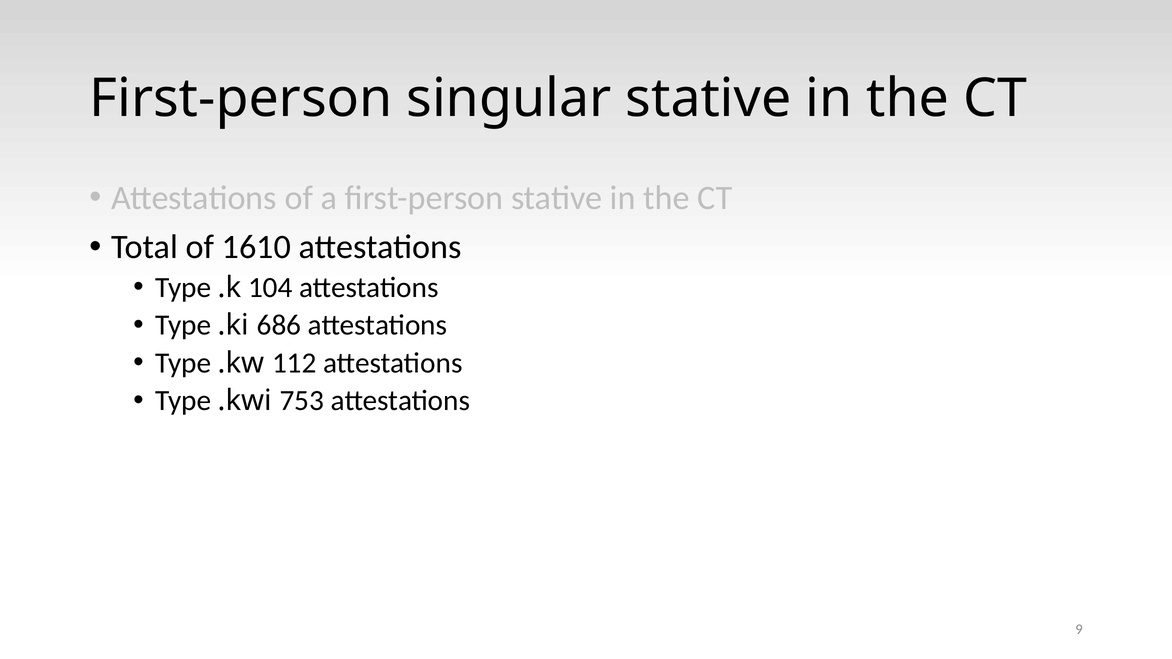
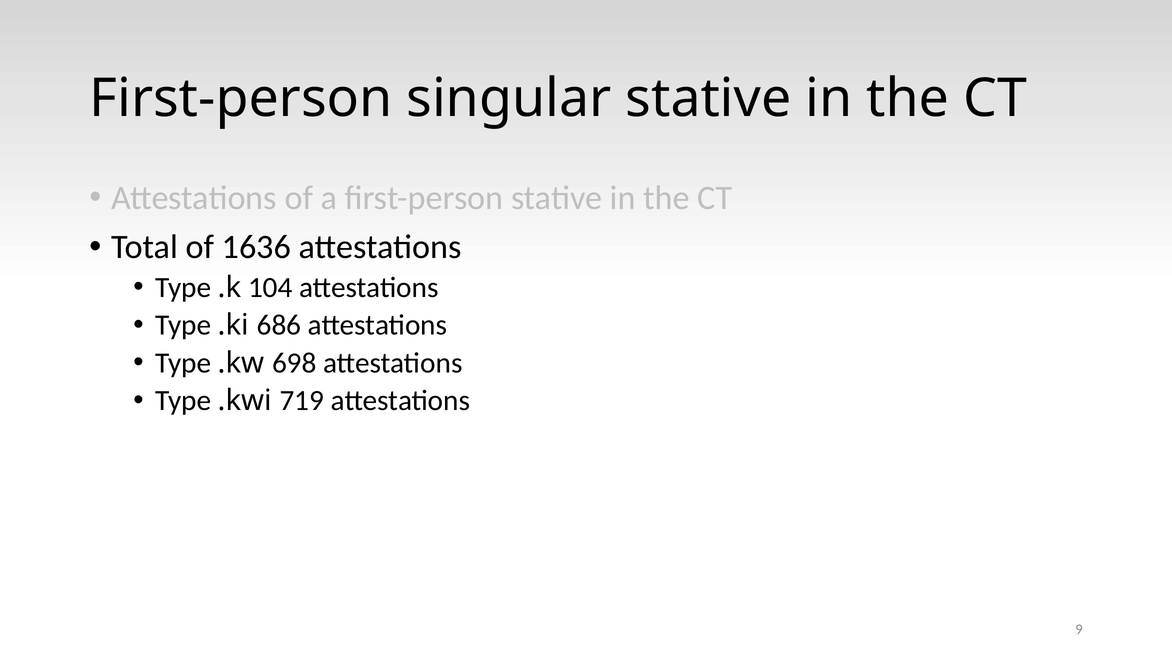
1610: 1610 -> 1636
112: 112 -> 698
753: 753 -> 719
